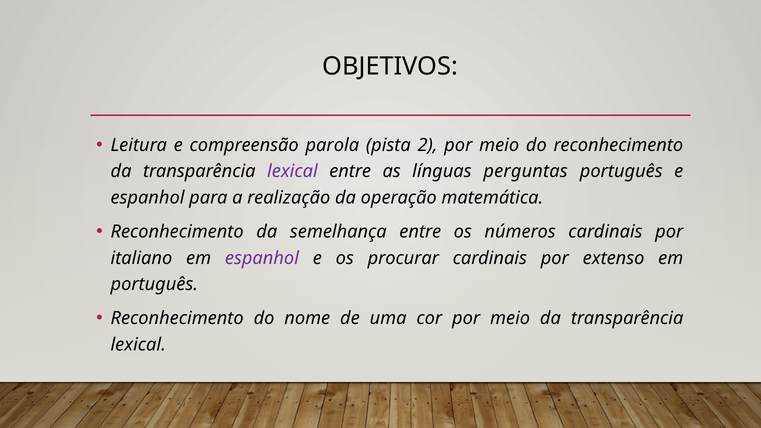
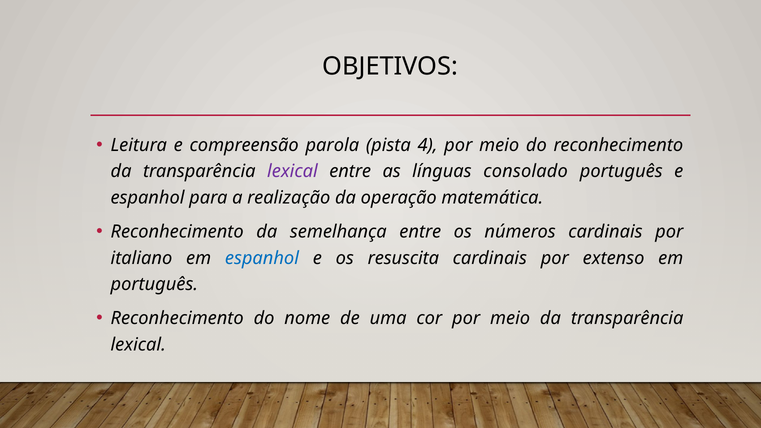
2: 2 -> 4
perguntas: perguntas -> consolado
espanhol at (262, 258) colour: purple -> blue
procurar: procurar -> resuscita
